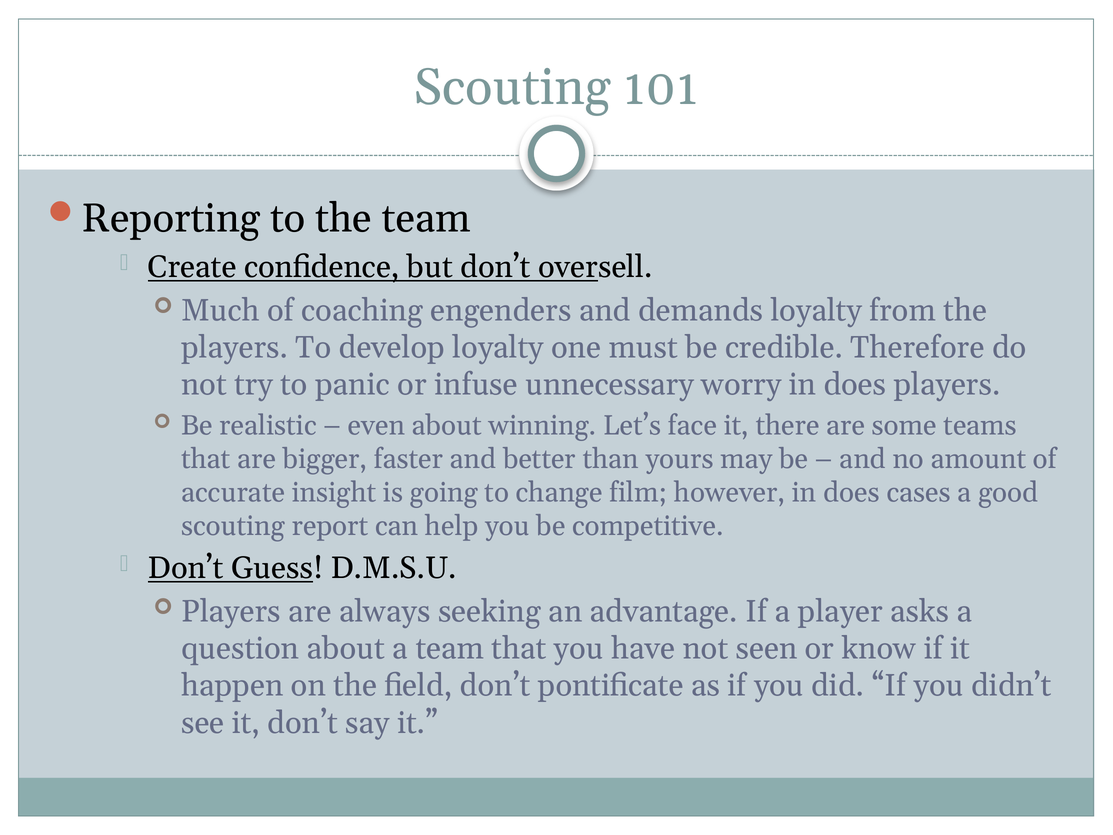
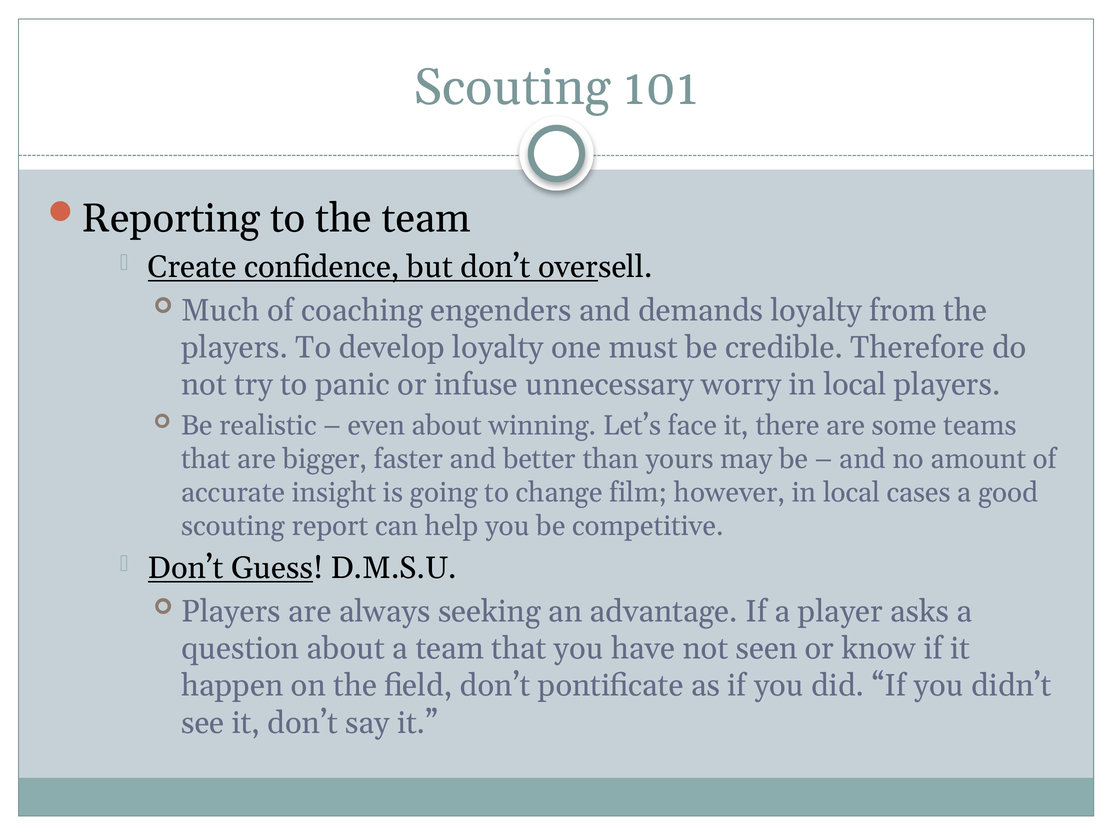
worry in does: does -> local
however in does: does -> local
